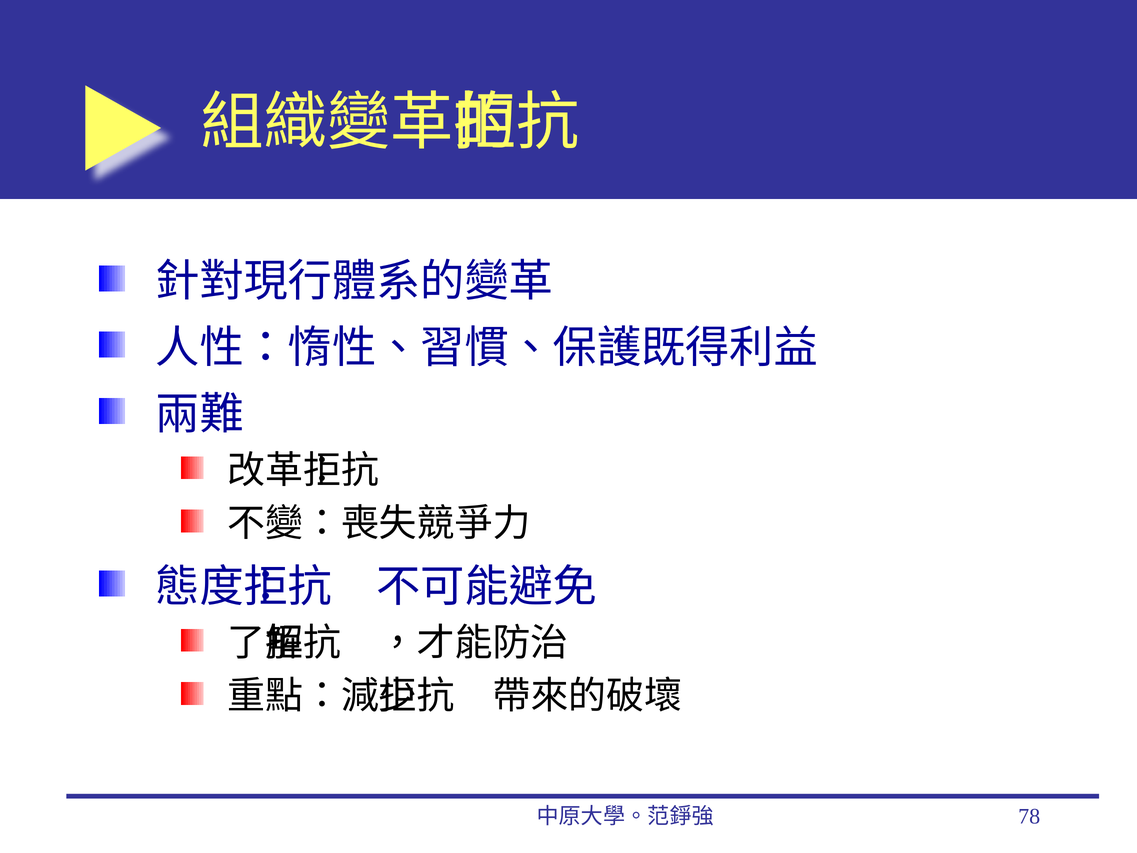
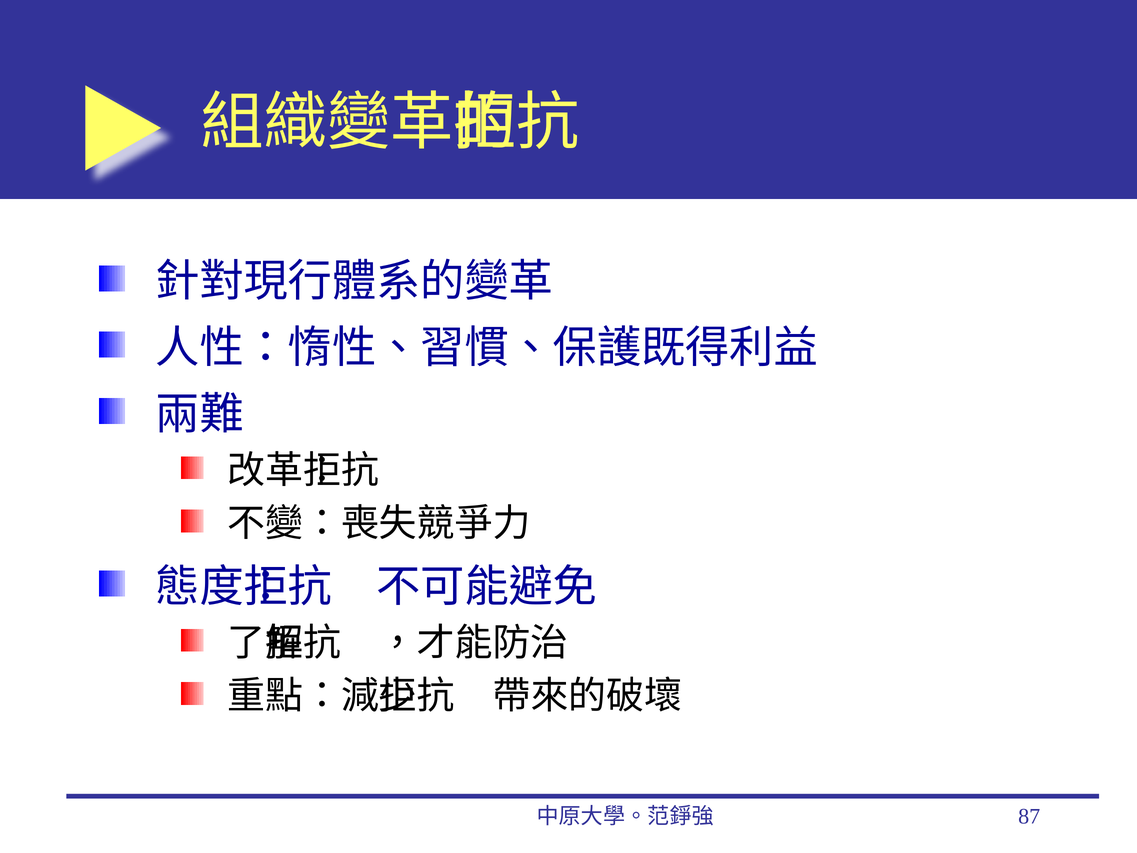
78: 78 -> 87
